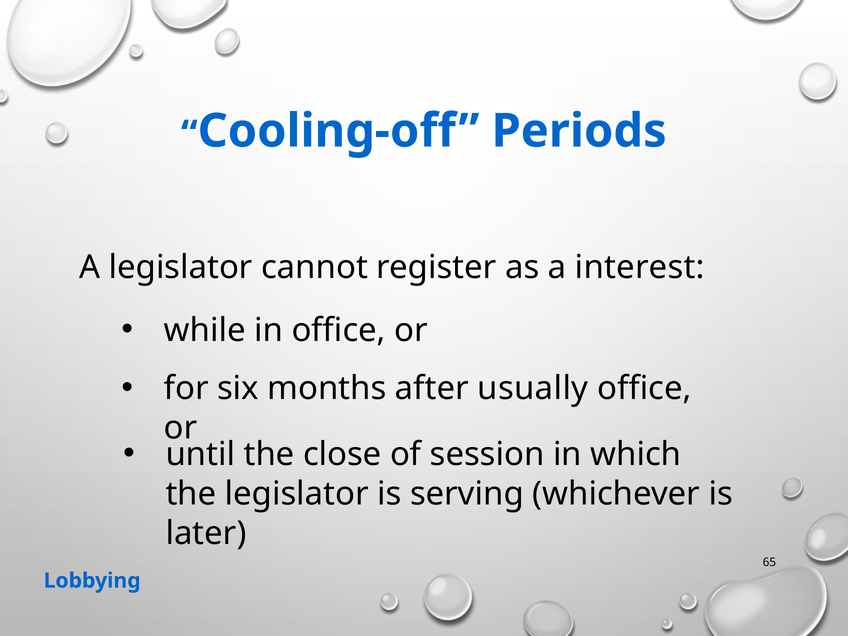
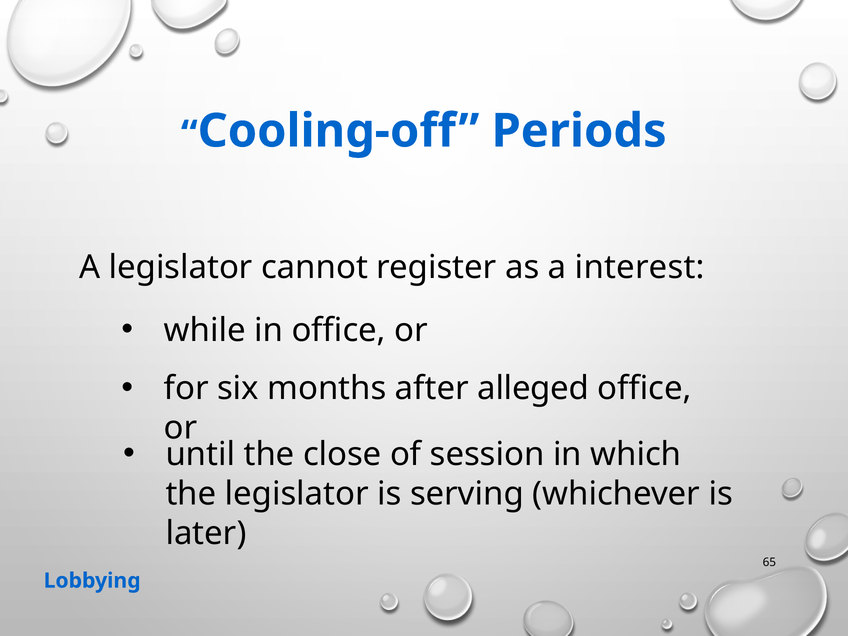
usually: usually -> alleged
